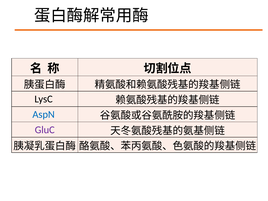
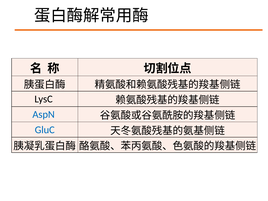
GluC colour: purple -> blue
